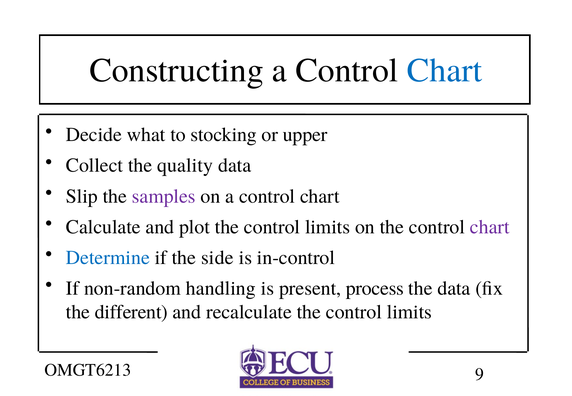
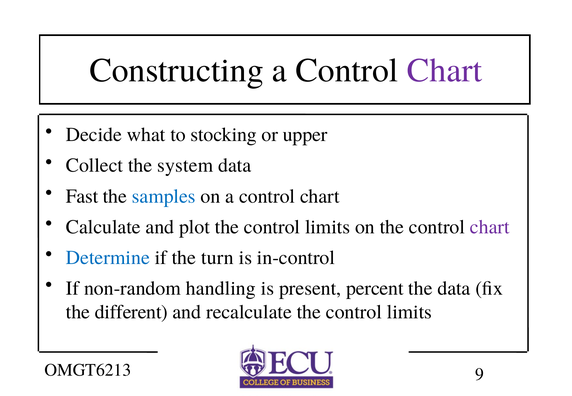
Chart at (444, 70) colour: blue -> purple
quality: quality -> system
Slip: Slip -> Fast
samples colour: purple -> blue
side: side -> turn
process: process -> percent
